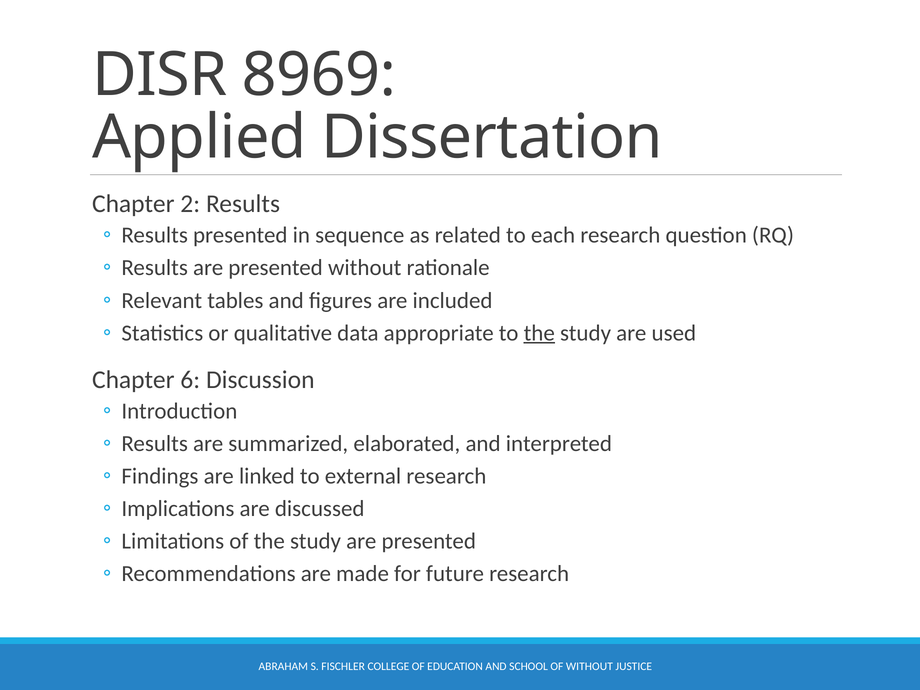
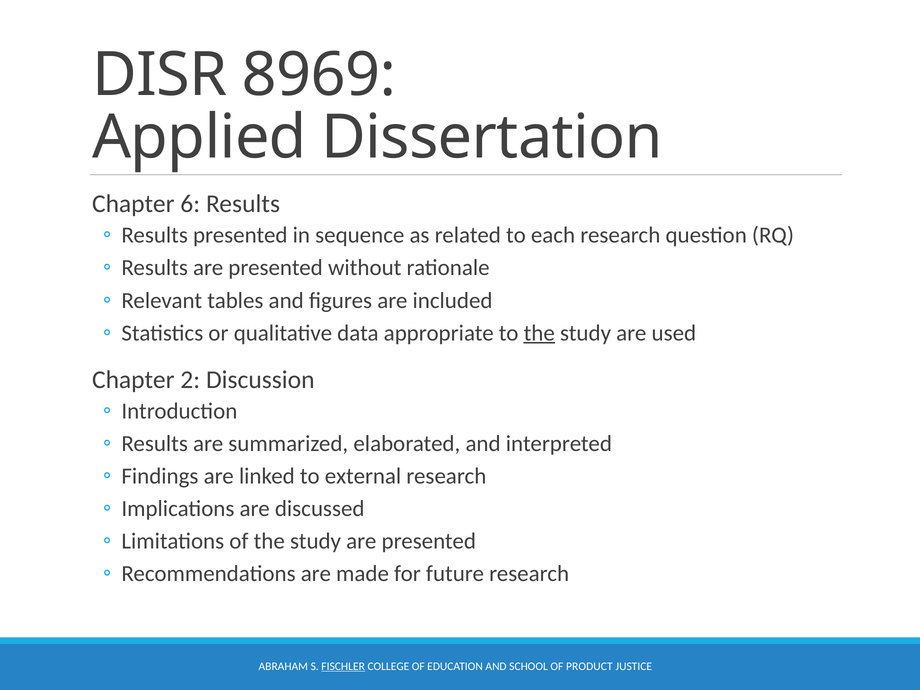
2: 2 -> 6
6: 6 -> 2
FISCHLER underline: none -> present
OF WITHOUT: WITHOUT -> PRODUCT
